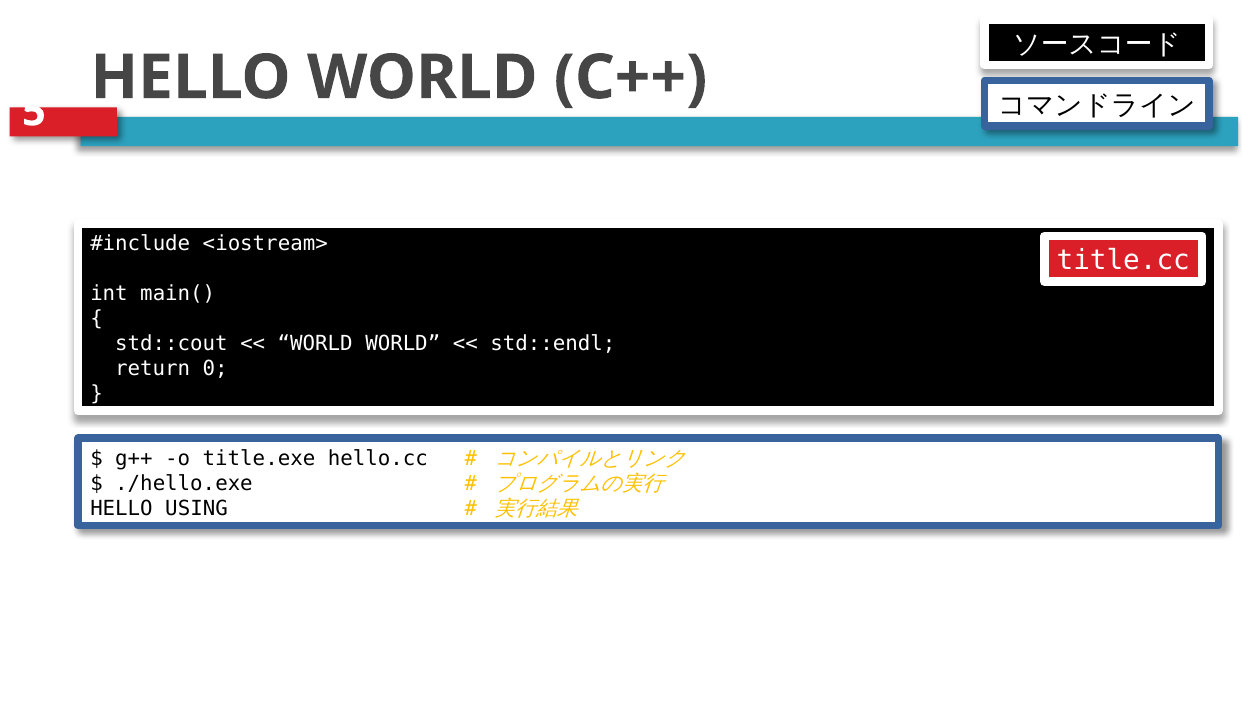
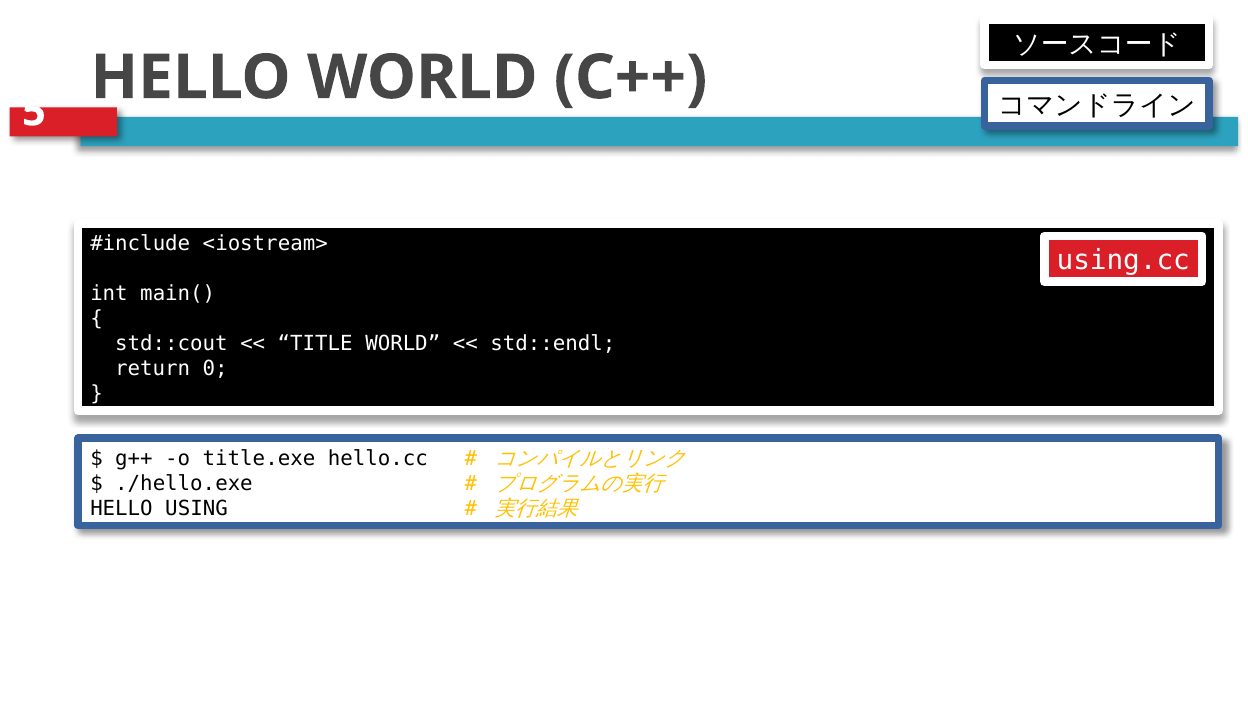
title.cc: title.cc -> using.cc
WORLD at (315, 344): WORLD -> TITLE
